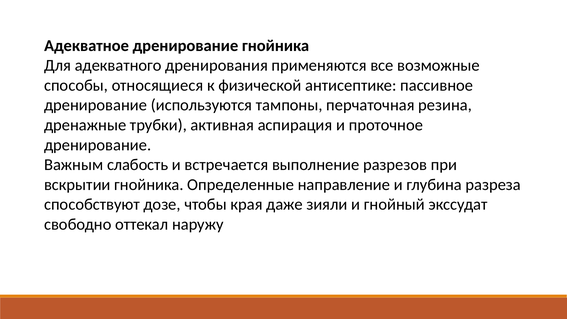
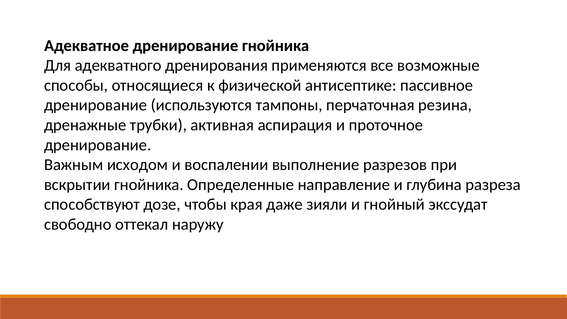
слабость: слабость -> исходом
встречается: встречается -> воспалении
